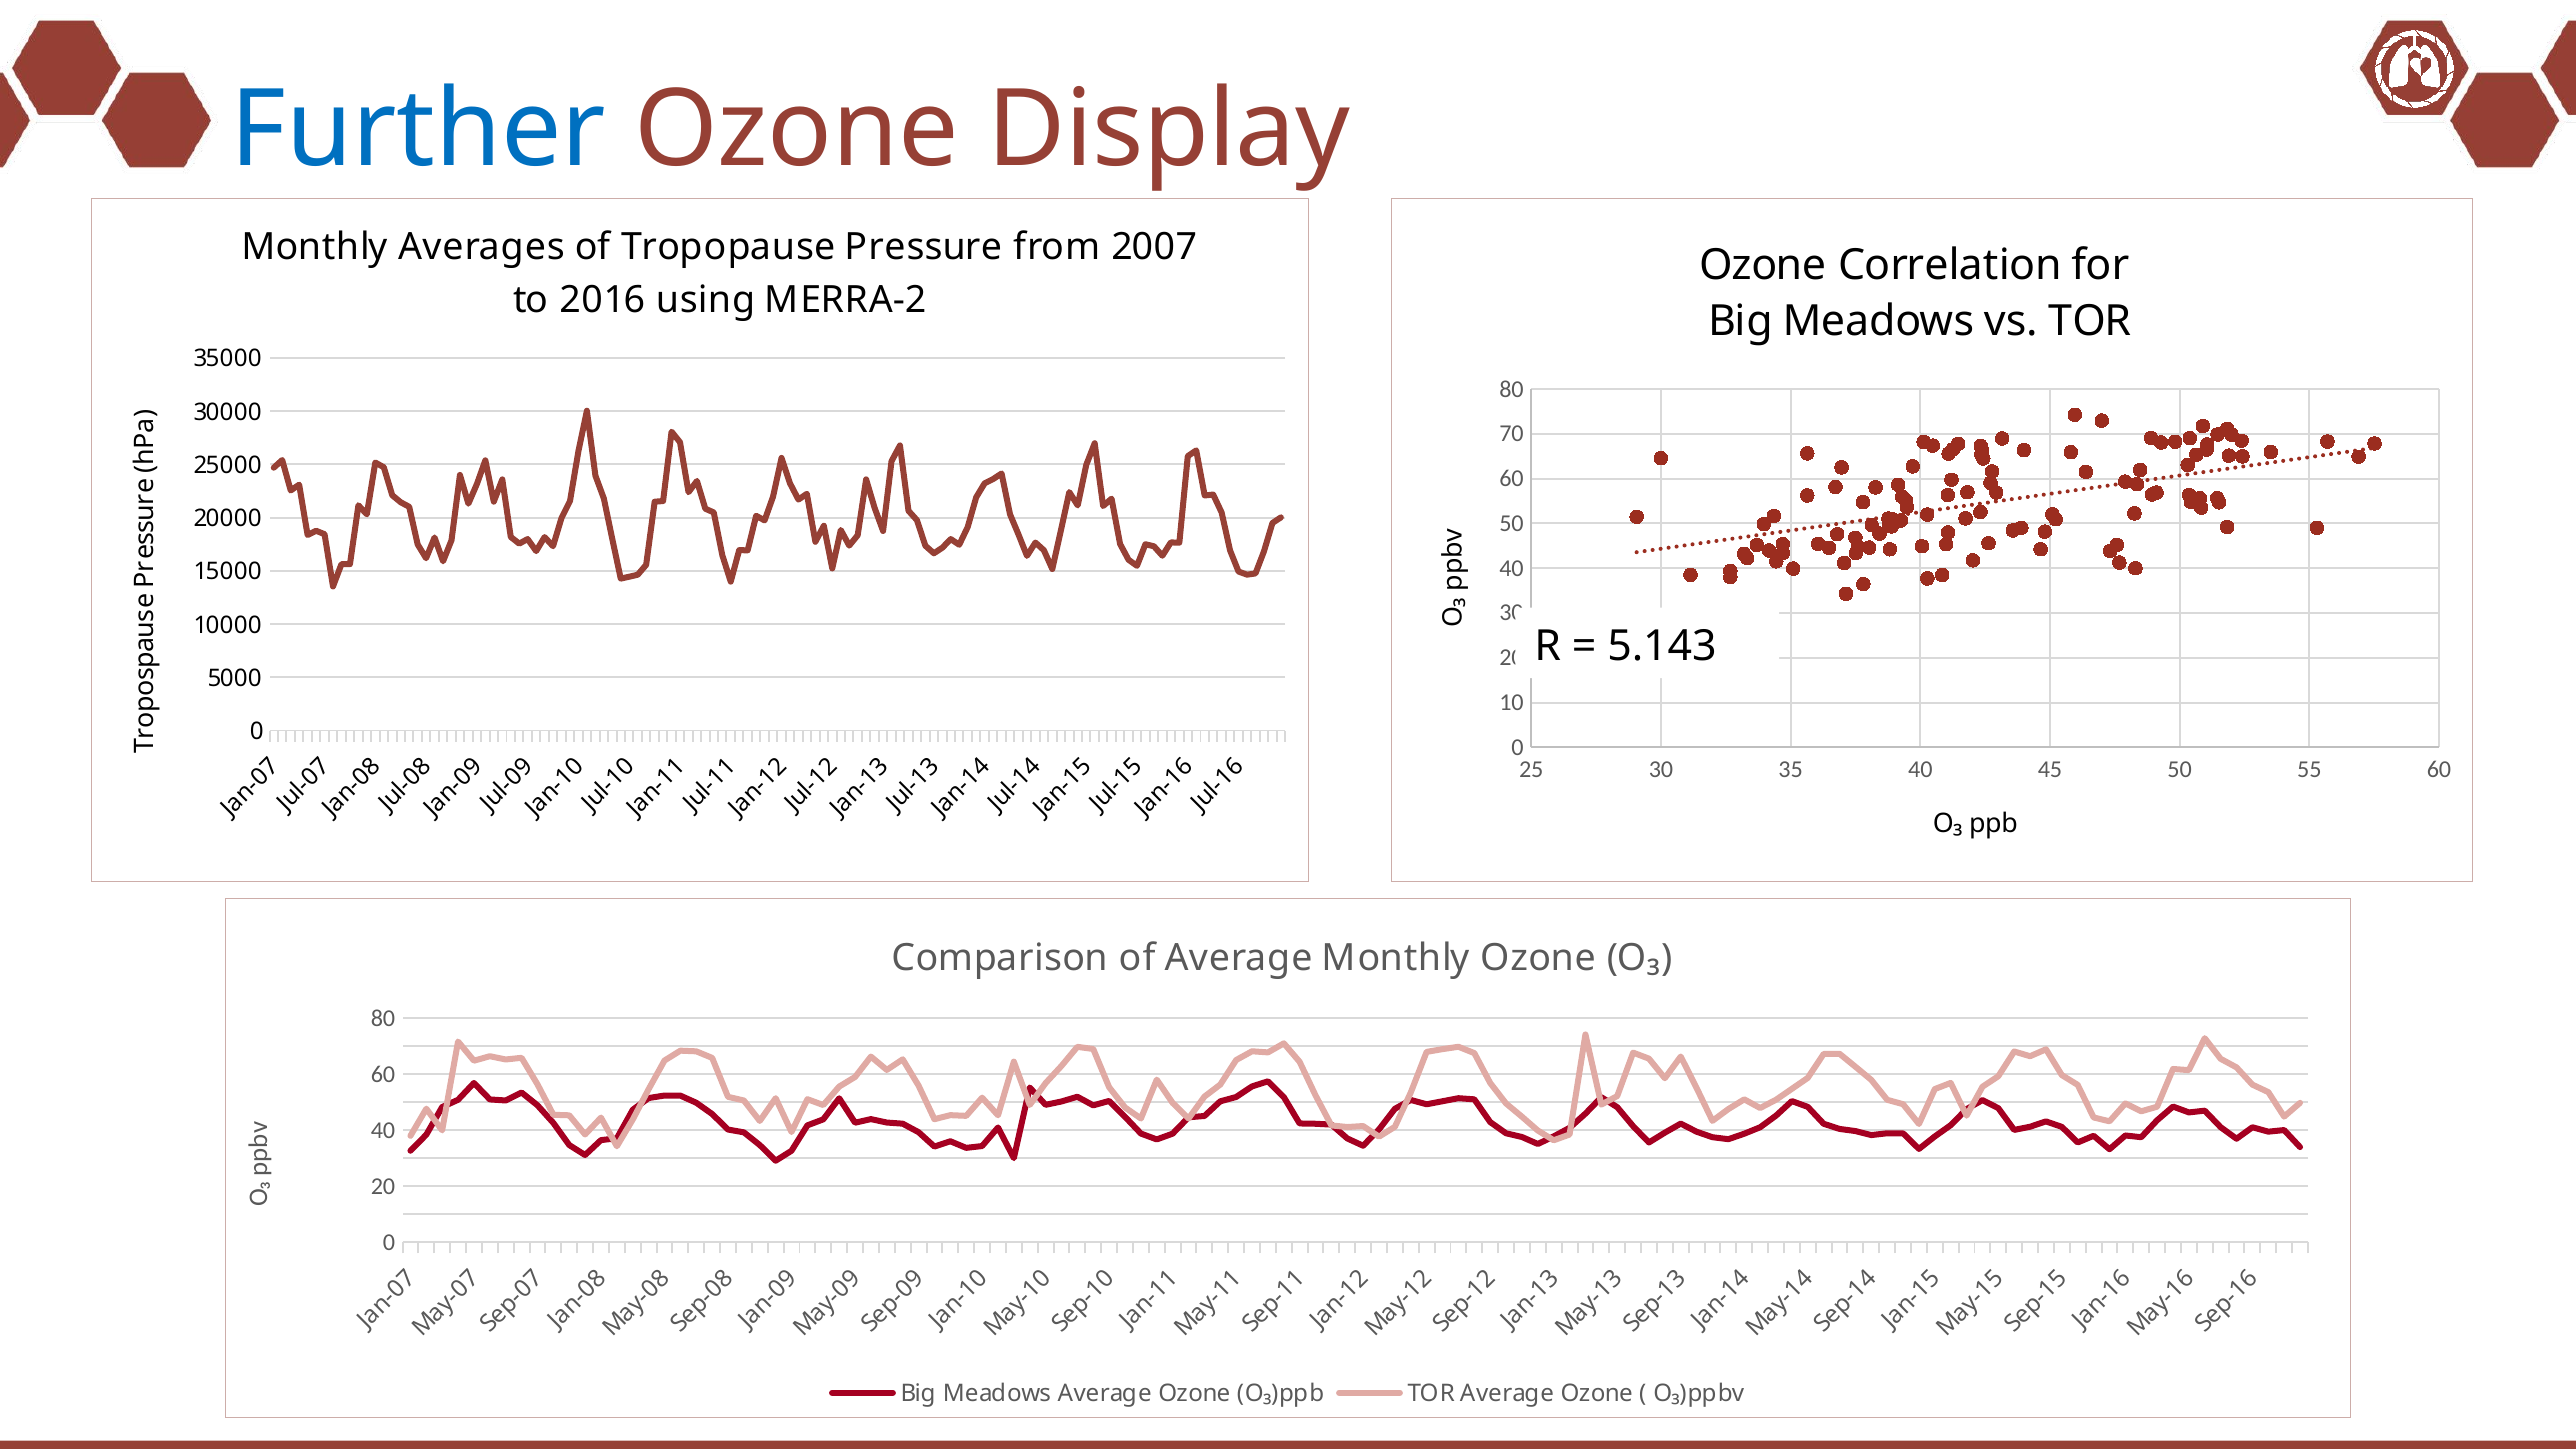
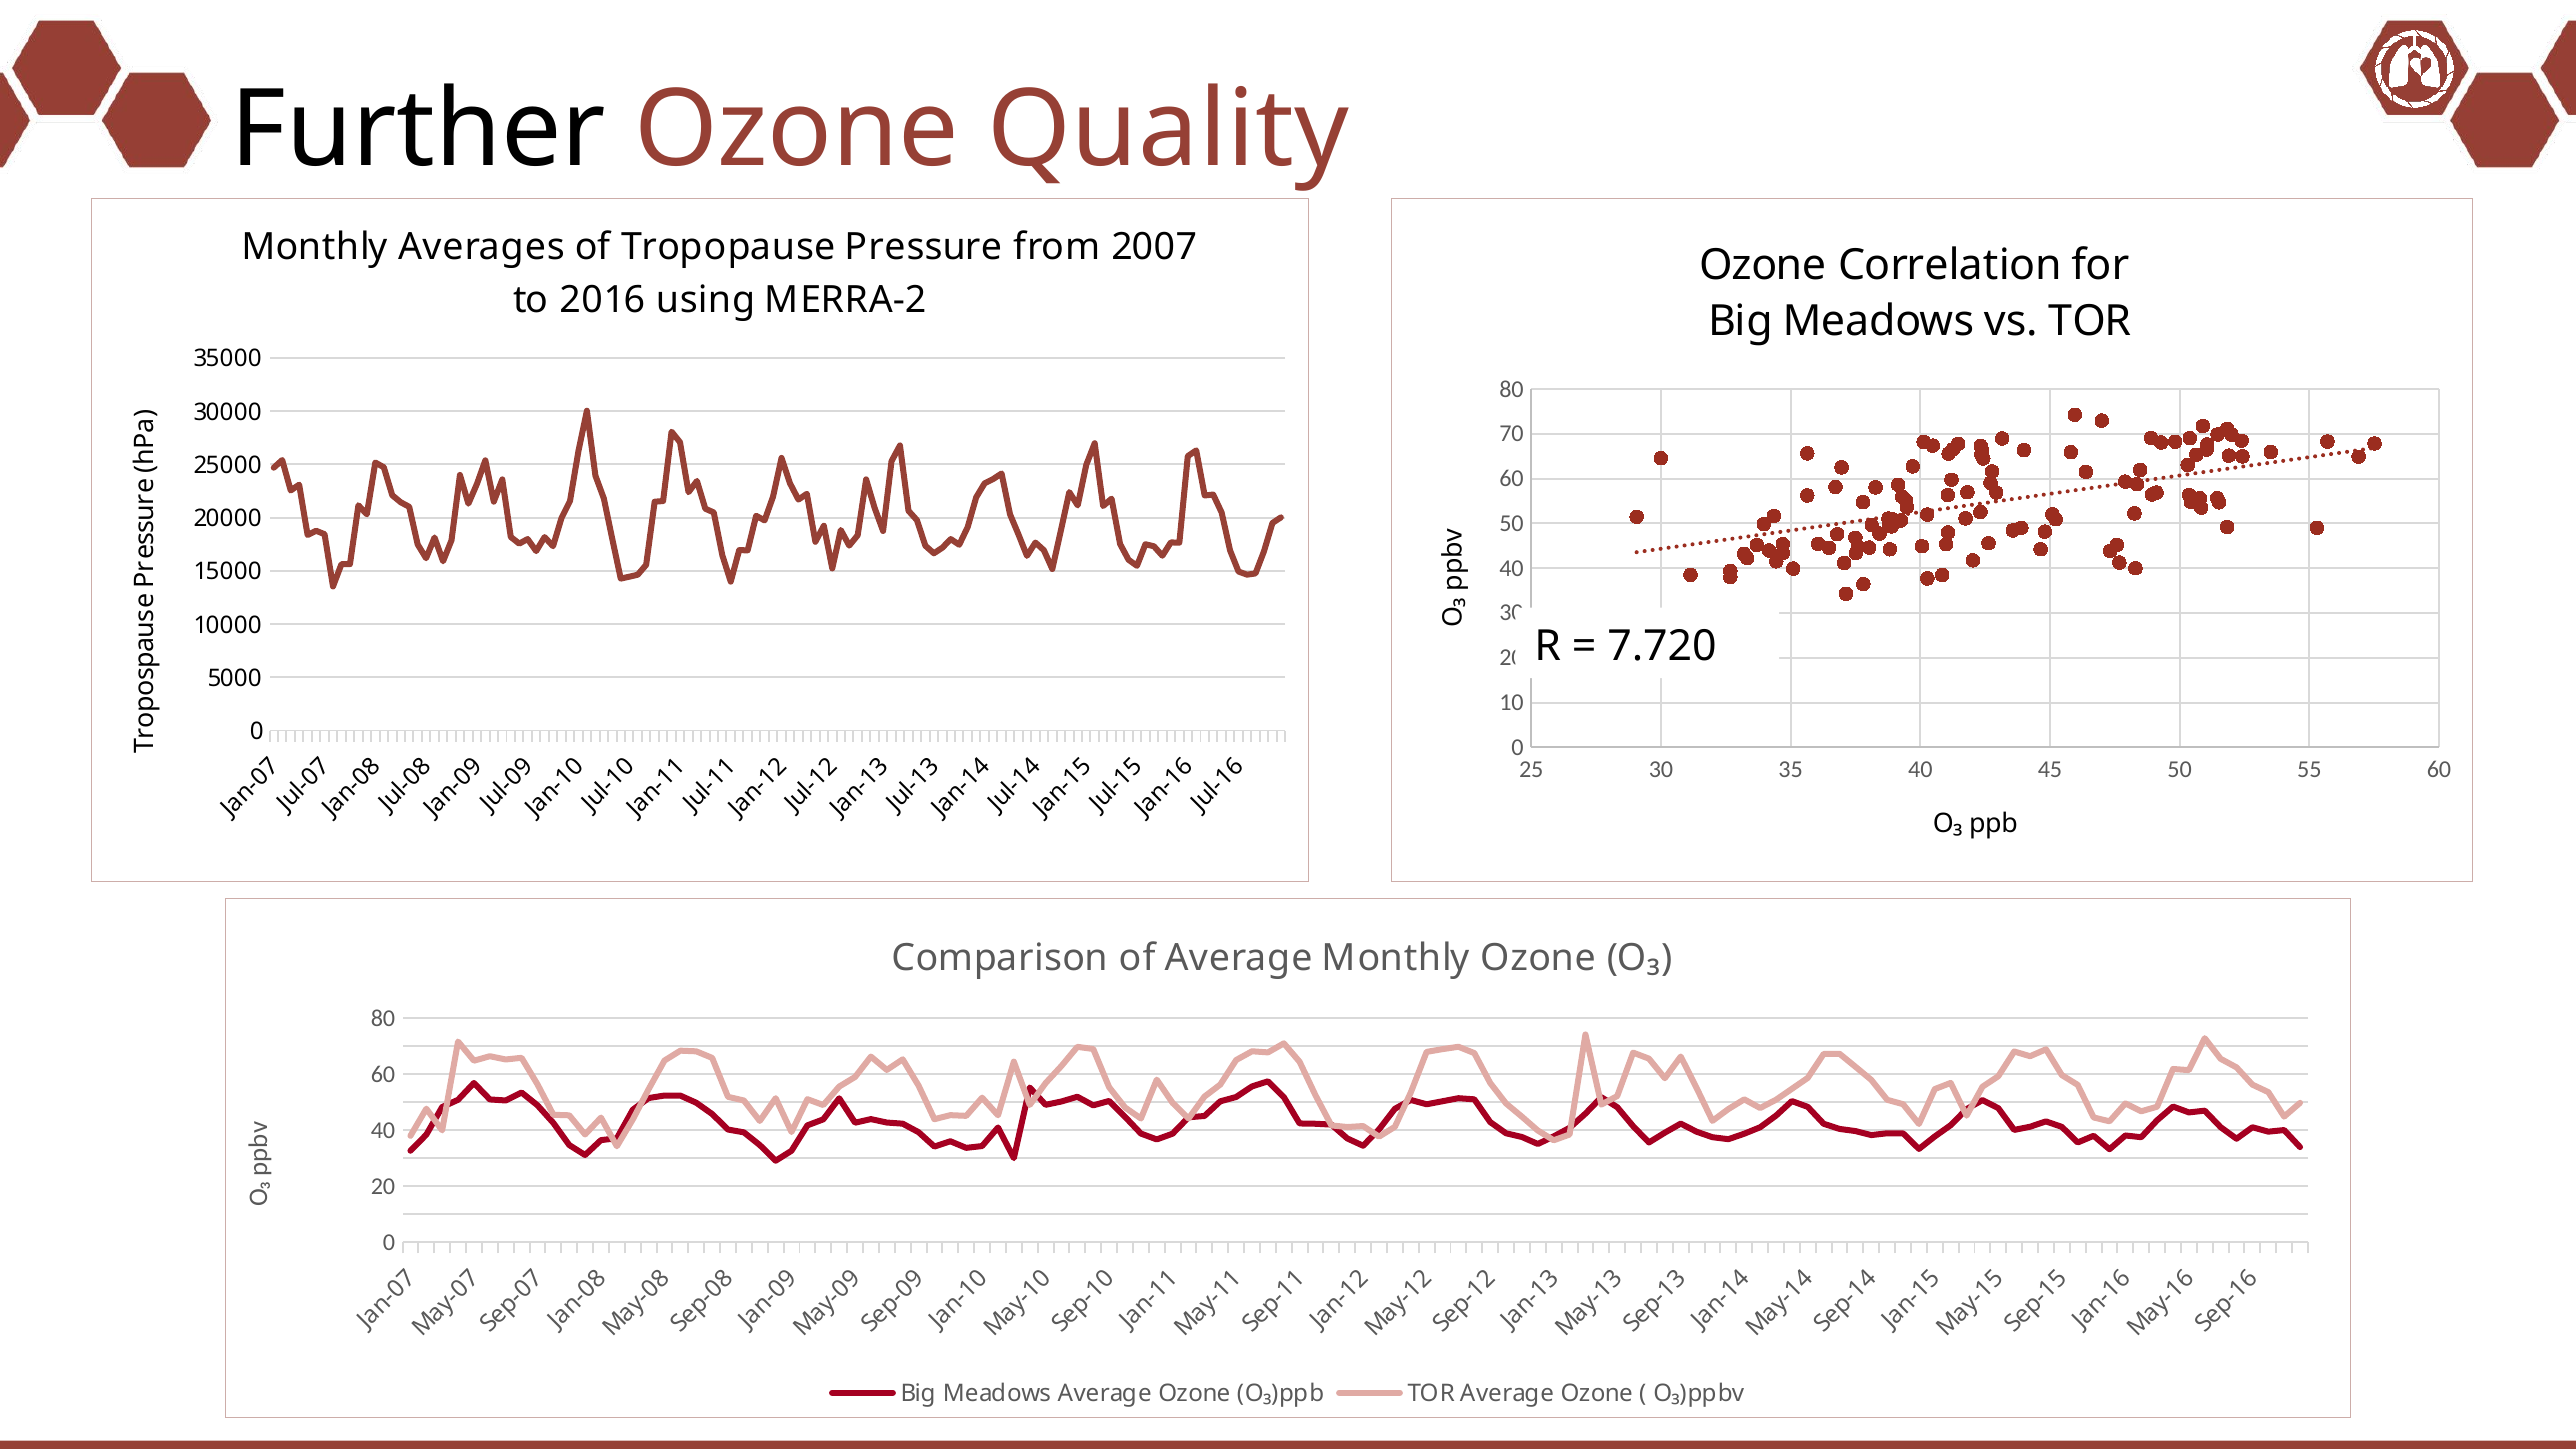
Further colour: blue -> black
Display: Display -> Quality
5.143: 5.143 -> 7.720
